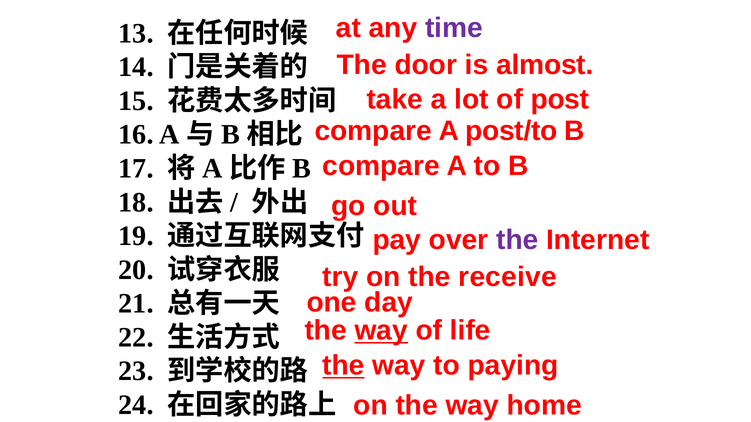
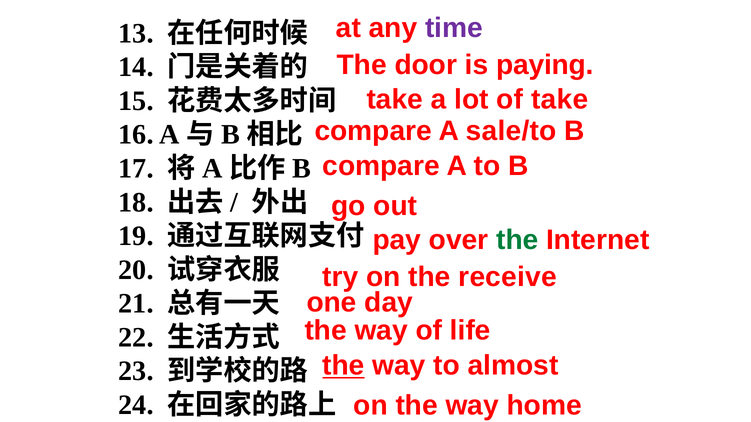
almost: almost -> paying
of post: post -> take
post/to: post/to -> sale/to
the at (517, 240) colour: purple -> green
way at (381, 331) underline: present -> none
paying: paying -> almost
